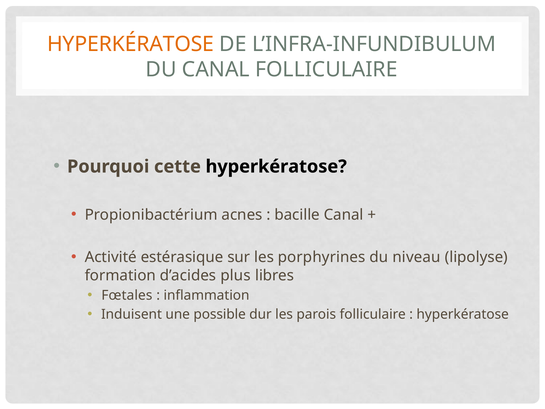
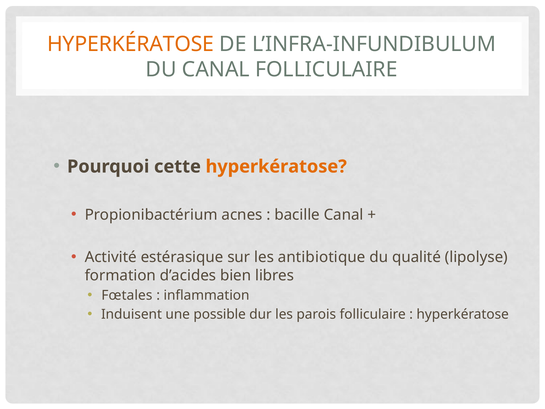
hyperkératose at (276, 166) colour: black -> orange
porphyrines: porphyrines -> antibiotique
niveau: niveau -> qualité
plus: plus -> bien
